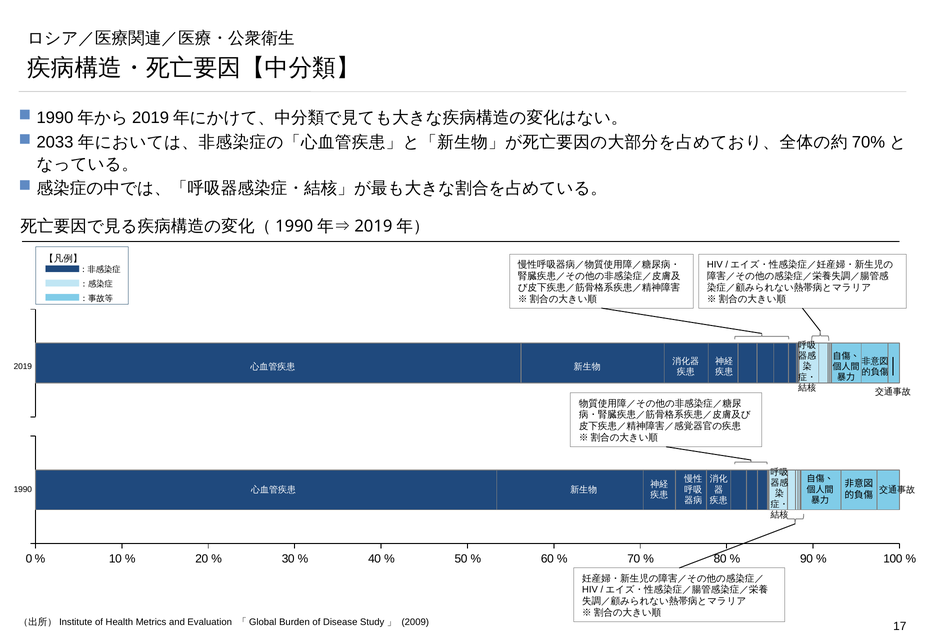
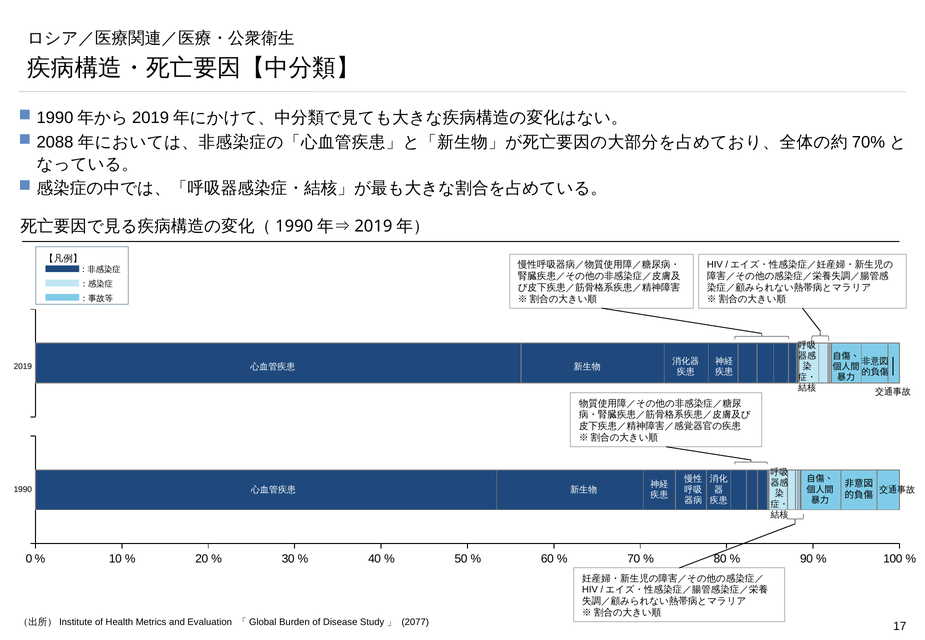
2033: 2033 -> 2088
2009: 2009 -> 2077
